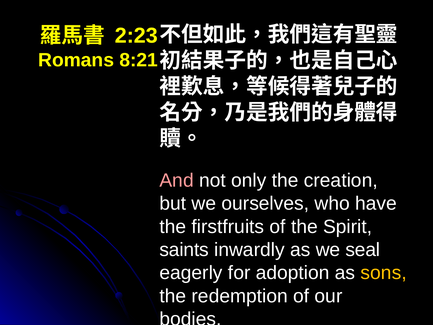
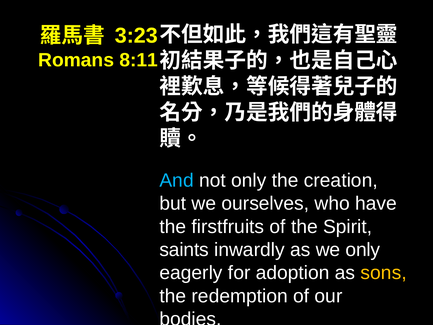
2:23: 2:23 -> 3:23
8:21: 8:21 -> 8:11
And colour: pink -> light blue
we seal: seal -> only
